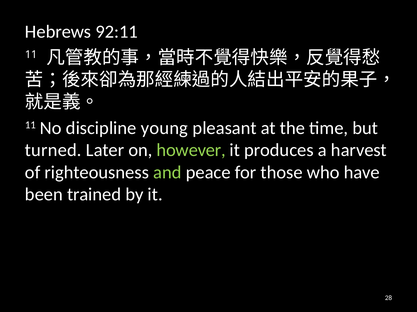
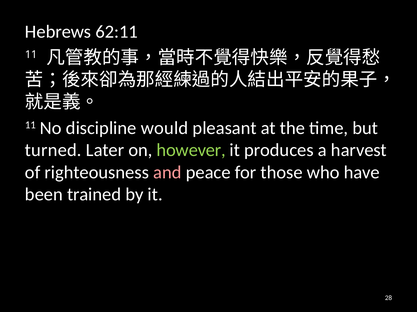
92:11: 92:11 -> 62:11
young: young -> would
and colour: light green -> pink
